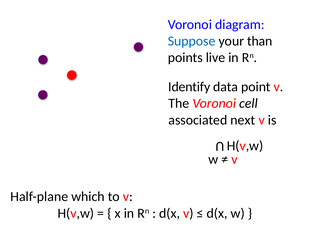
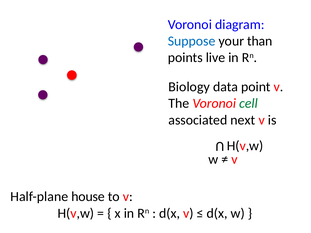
Identify: Identify -> Biology
cell colour: black -> green
which: which -> house
